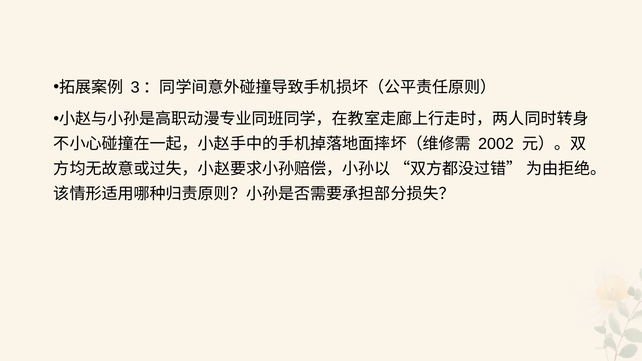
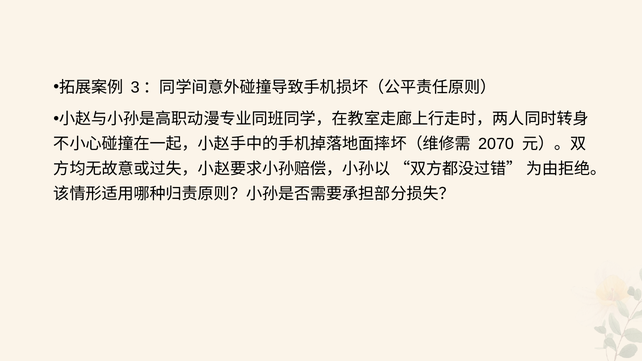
2002: 2002 -> 2070
